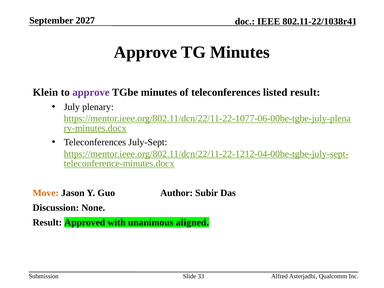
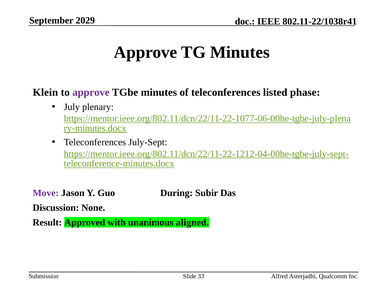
2027: 2027 -> 2029
listed result: result -> phase
Move colour: orange -> purple
Author: Author -> During
